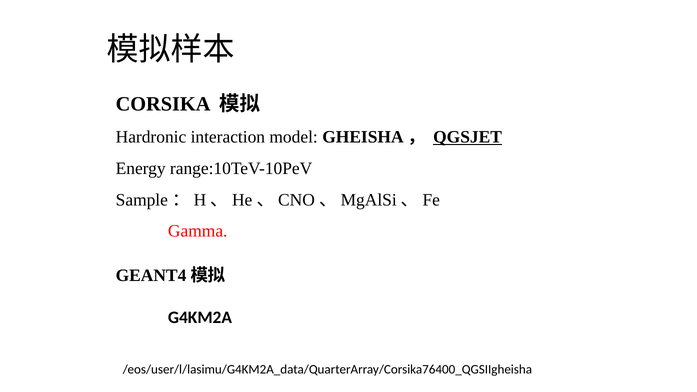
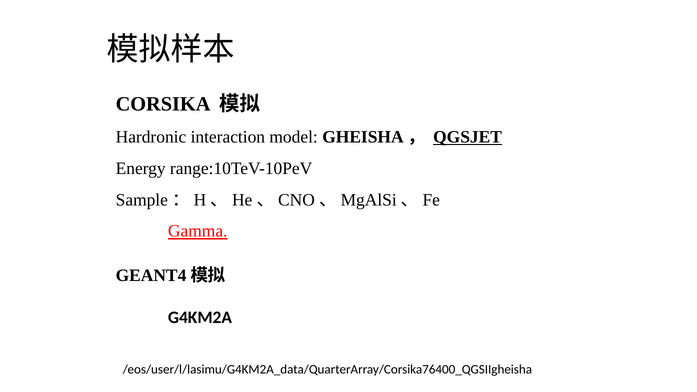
Gamma underline: none -> present
